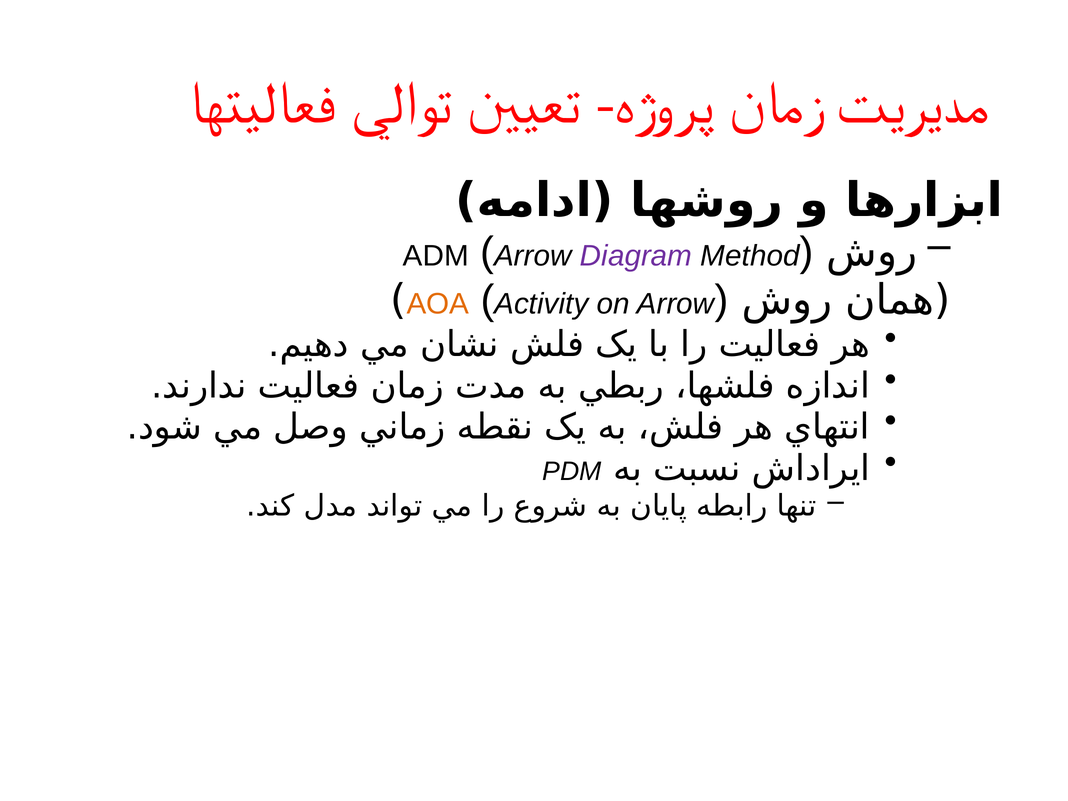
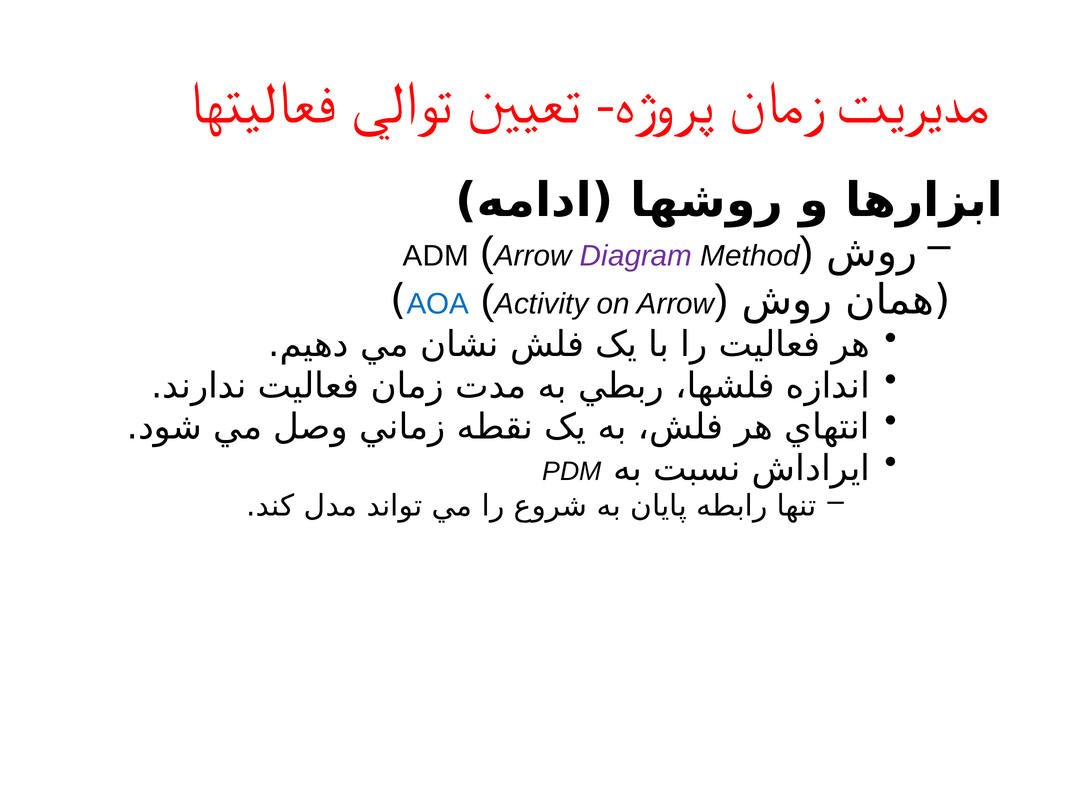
AOA colour: orange -> blue
